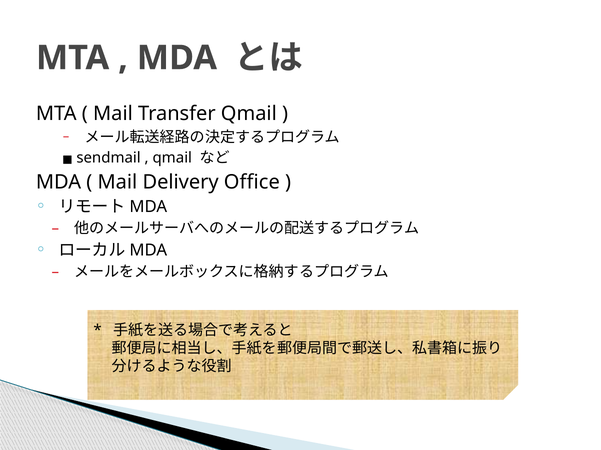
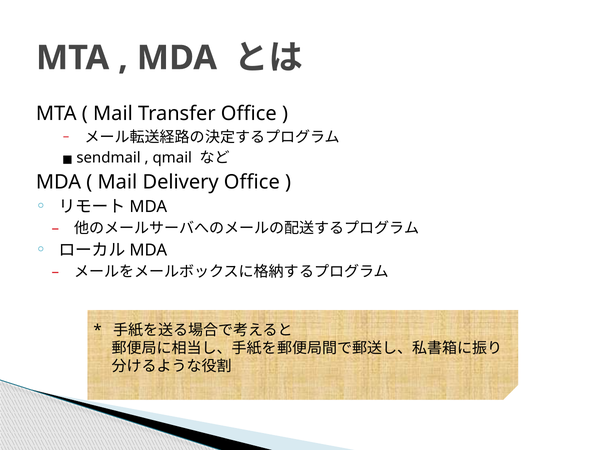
Transfer Qmail: Qmail -> Office
